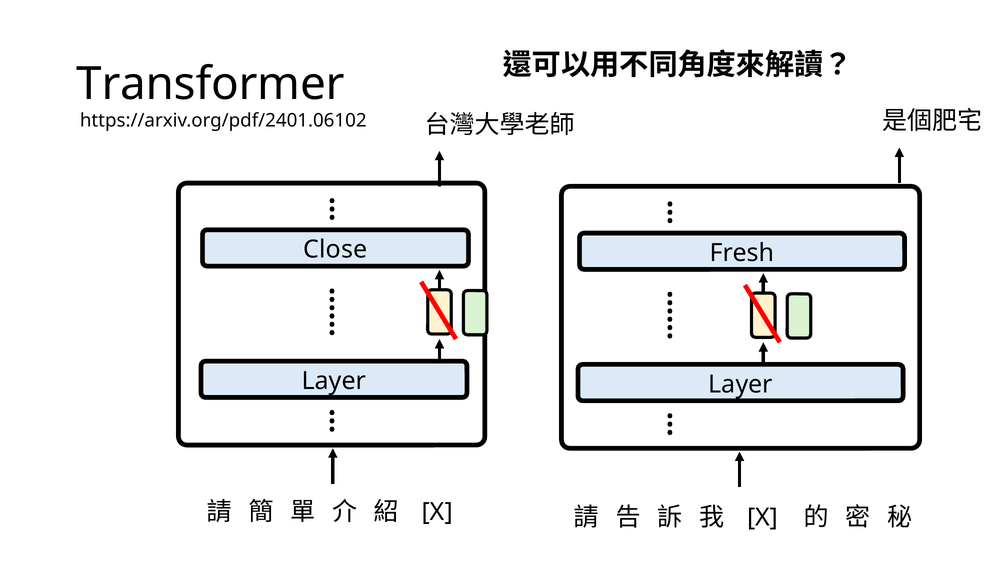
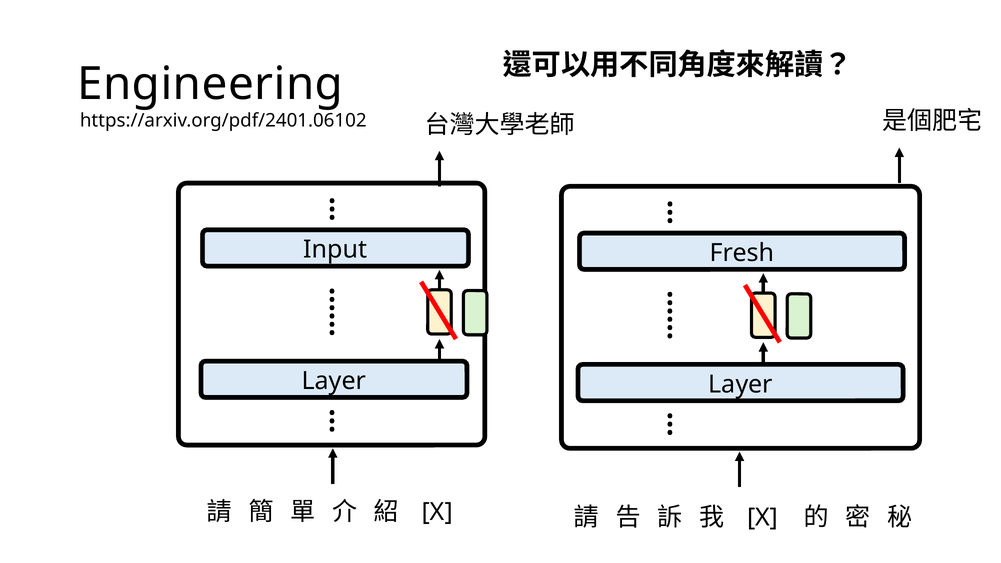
Transformer: Transformer -> Engineering
Close: Close -> Input
